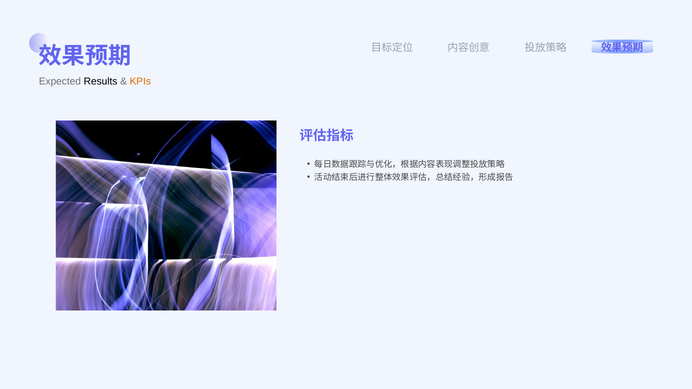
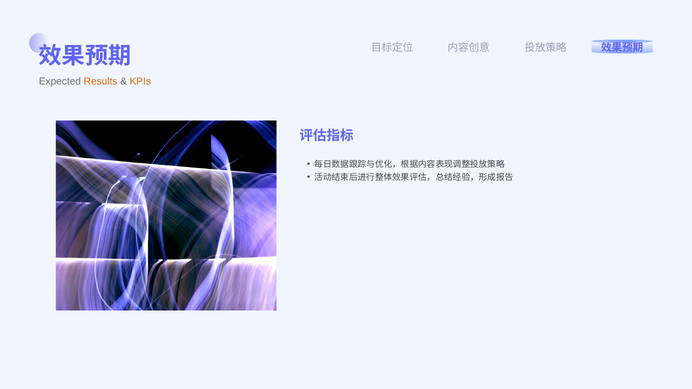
Results colour: black -> orange
